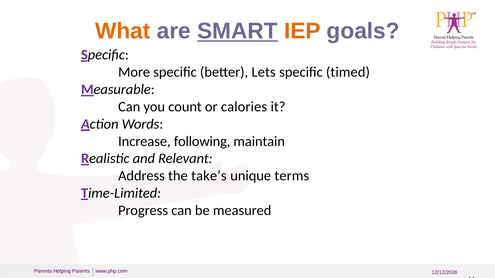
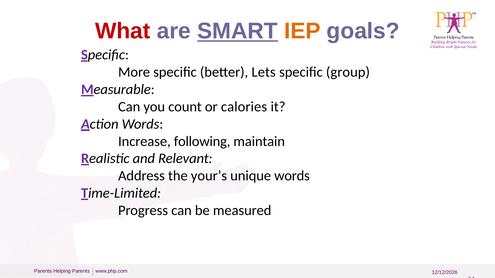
What colour: orange -> red
timed: timed -> group
take’s: take’s -> your’s
unique terms: terms -> words
